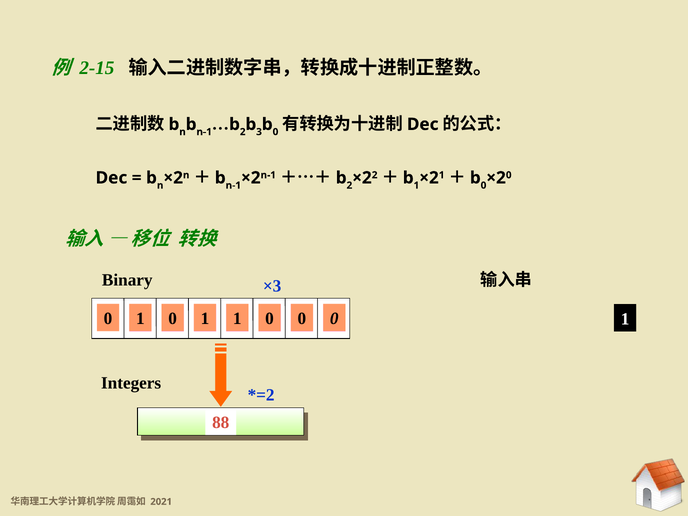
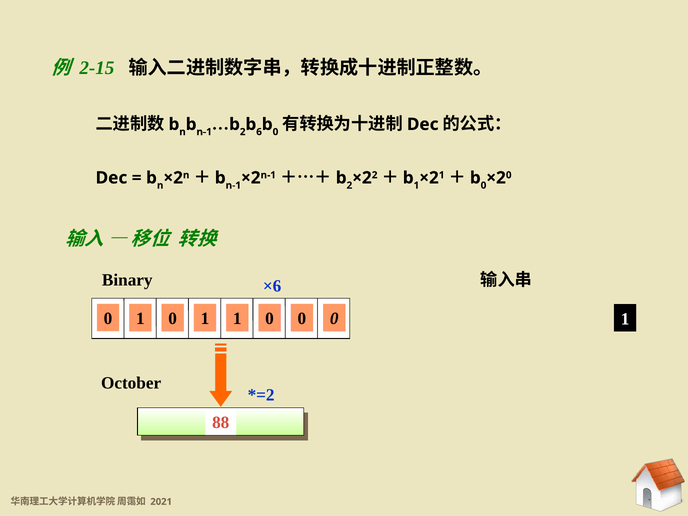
3: 3 -> 6
×3: ×3 -> ×6
Integers: Integers -> October
